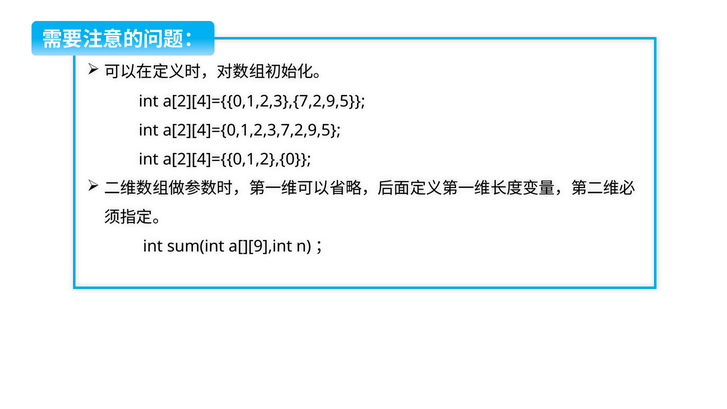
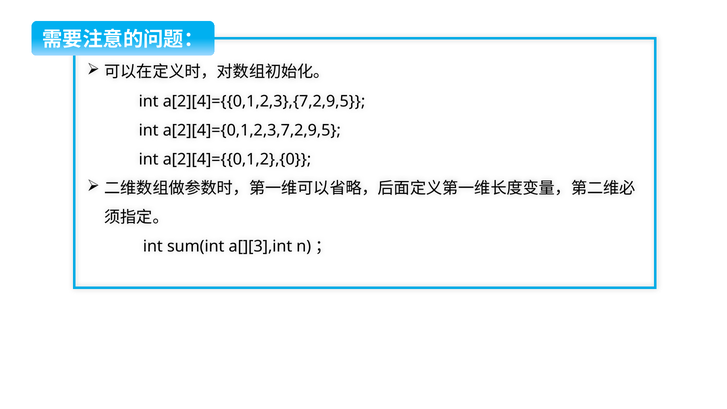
a[][9],int: a[][9],int -> a[][3],int
